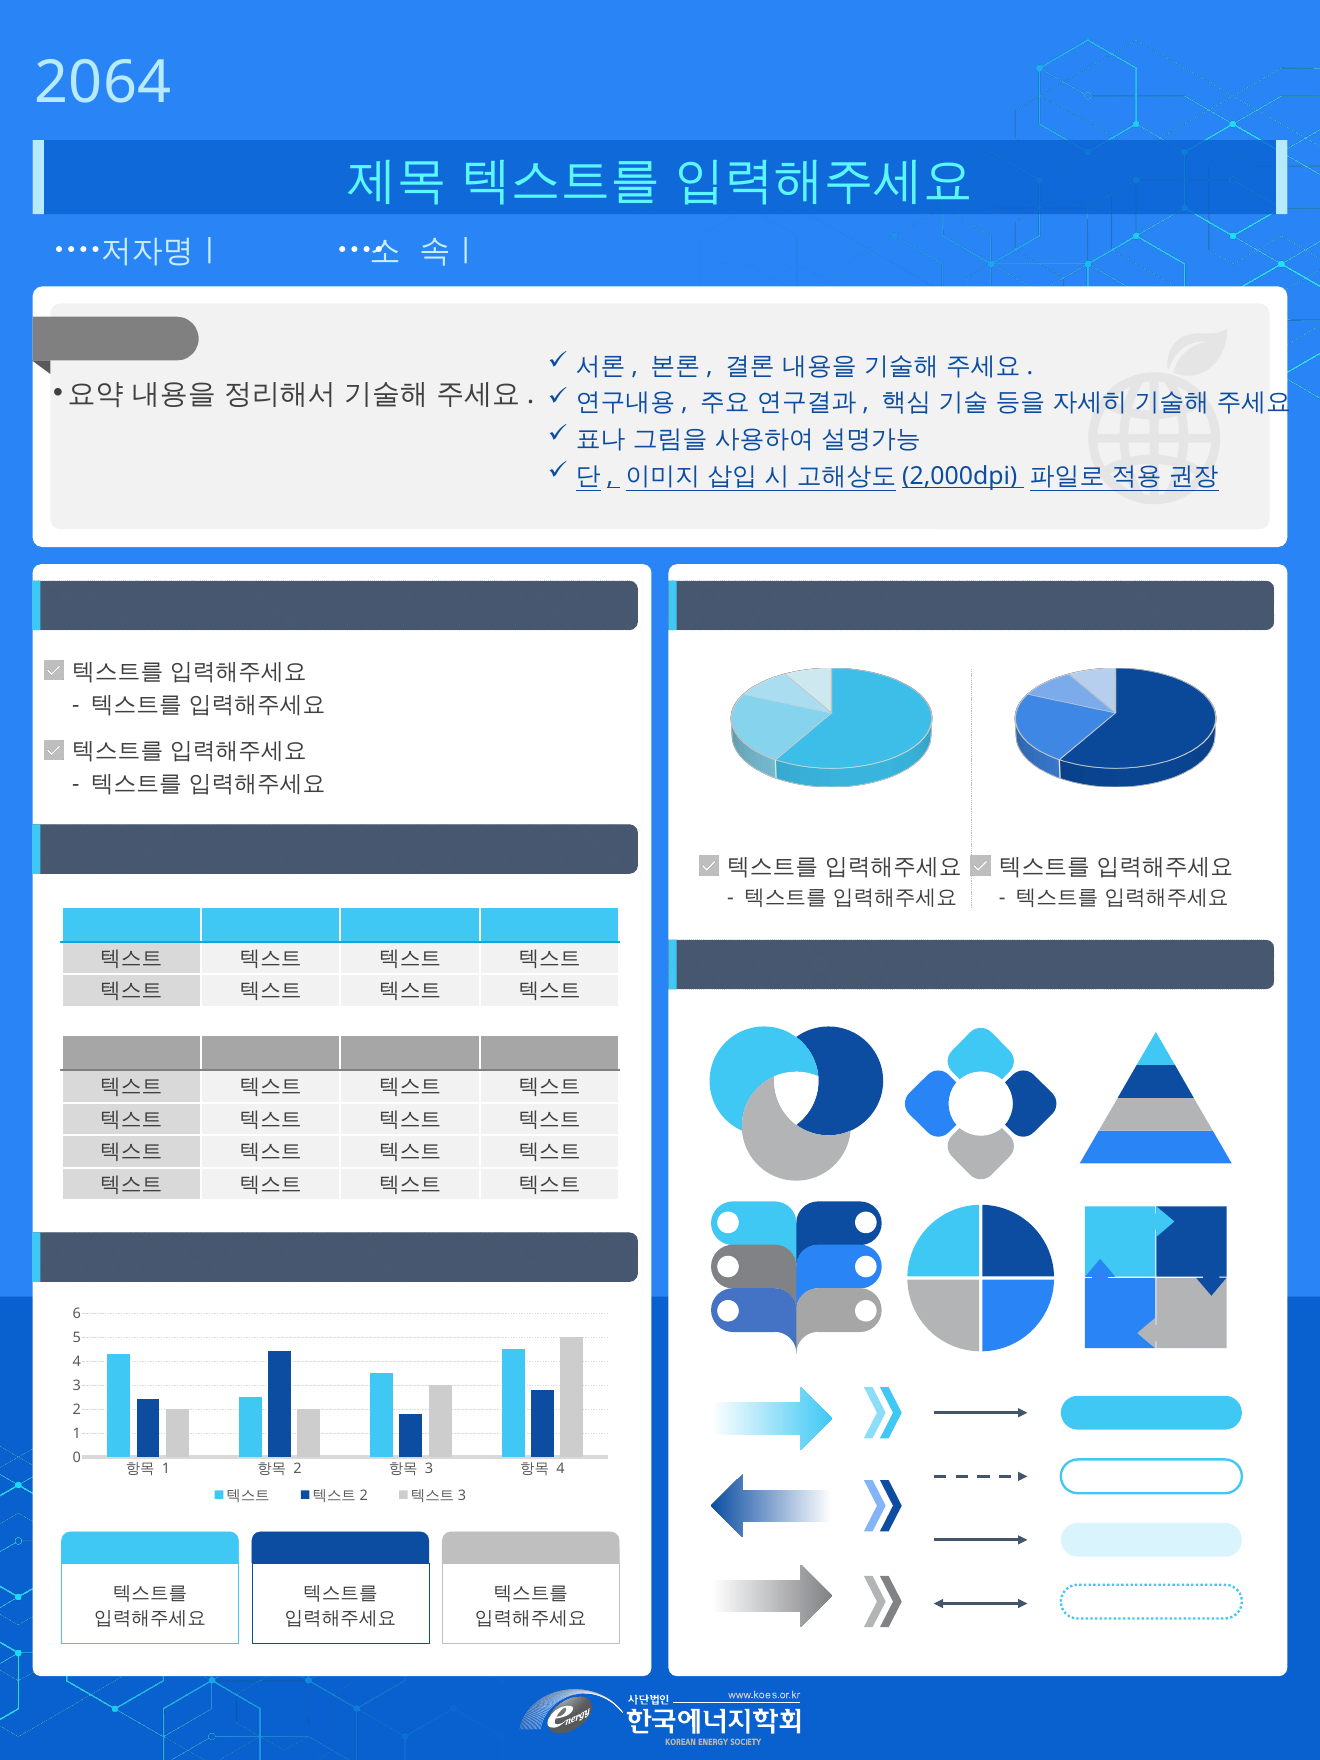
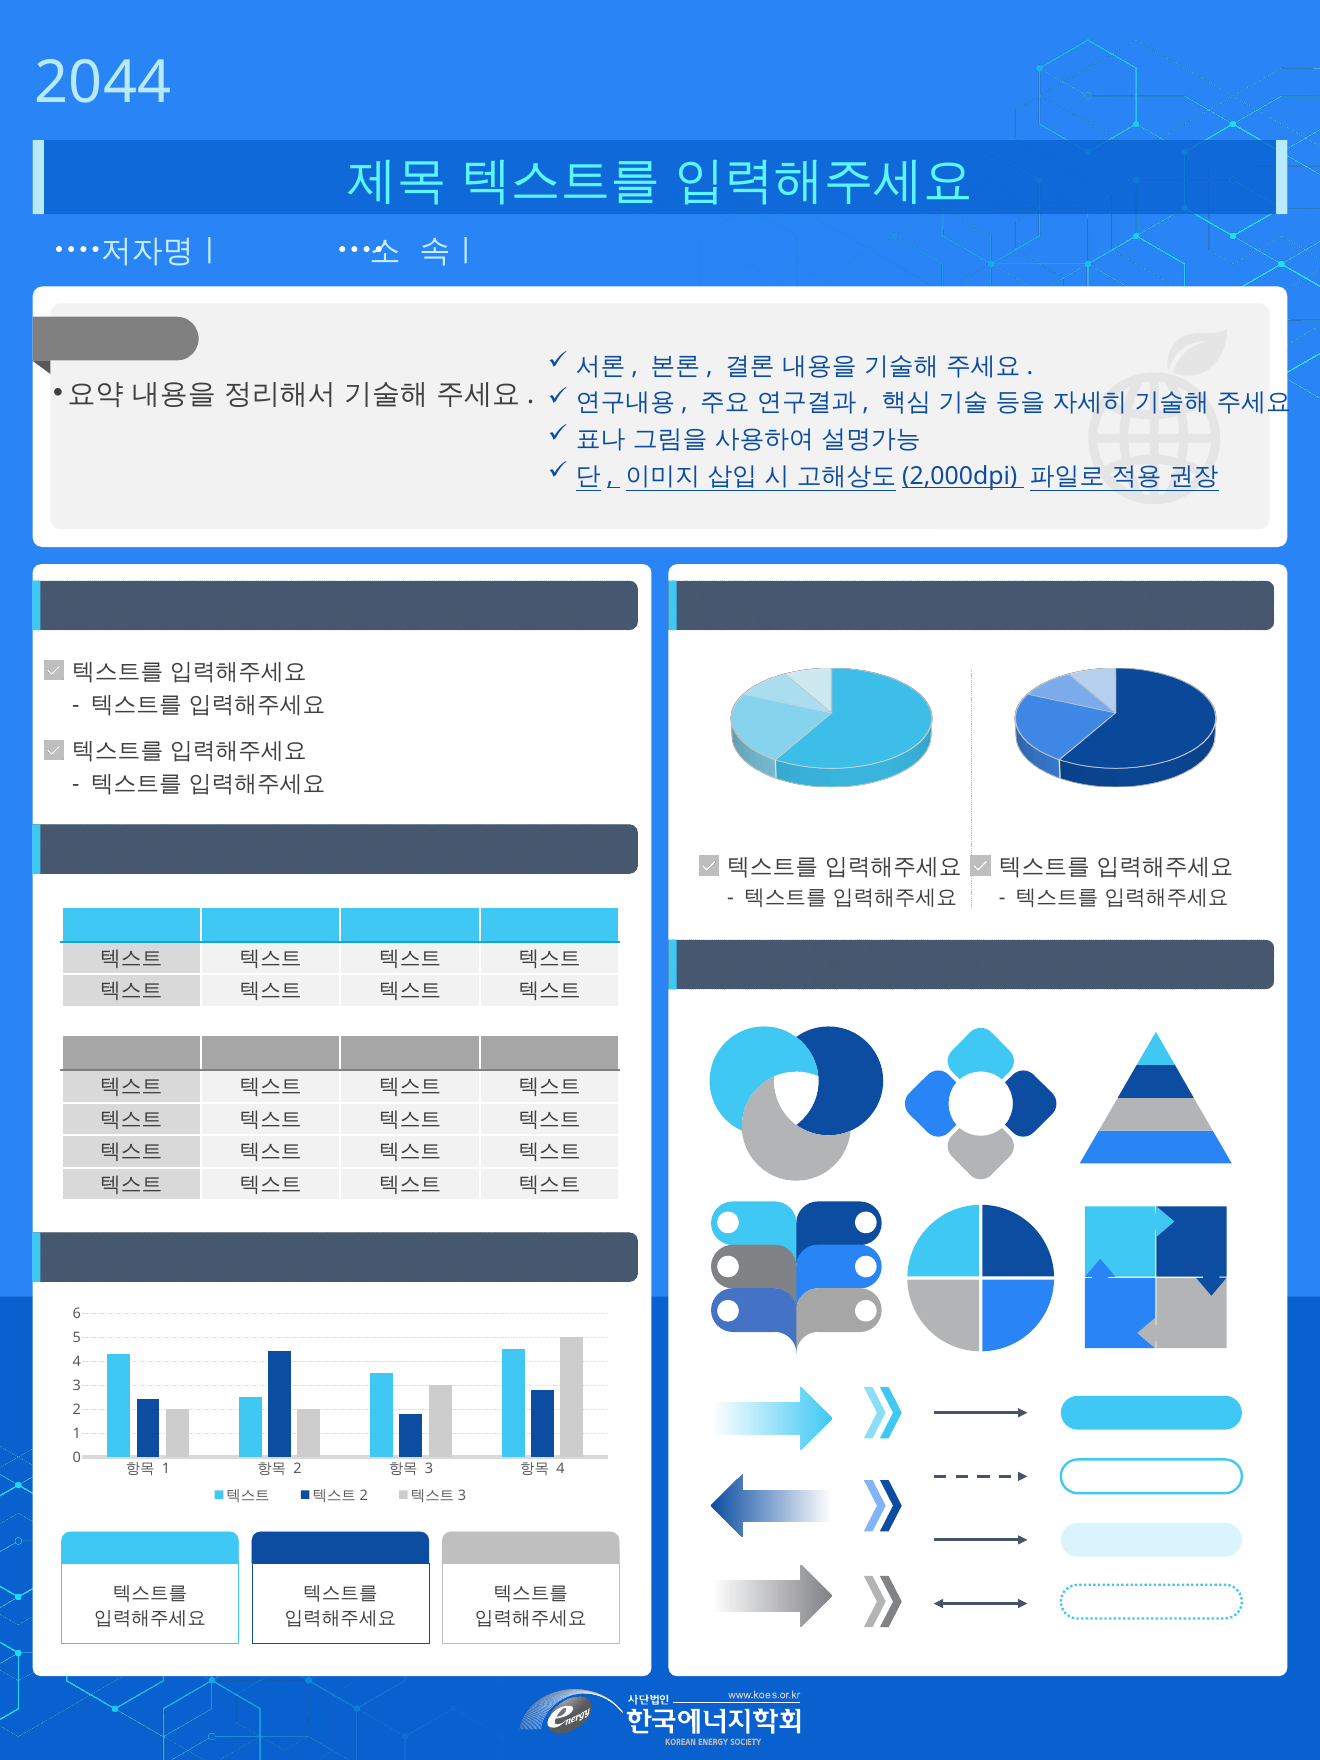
2064: 2064 -> 2044
